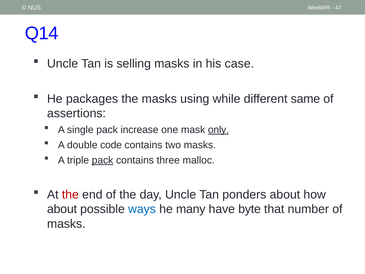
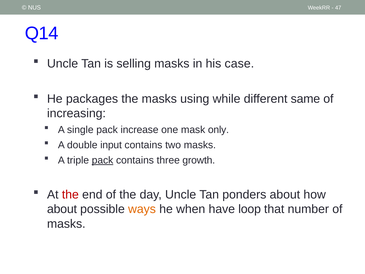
assertions: assertions -> increasing
only underline: present -> none
code: code -> input
malloc: malloc -> growth
ways colour: blue -> orange
many: many -> when
byte: byte -> loop
